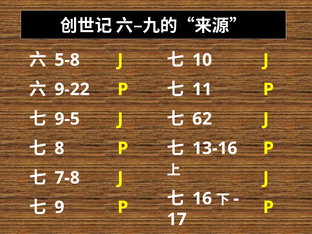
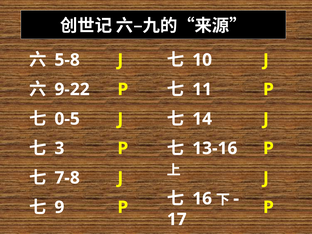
62: 62 -> 14
9-5: 9-5 -> 0-5
8: 8 -> 3
